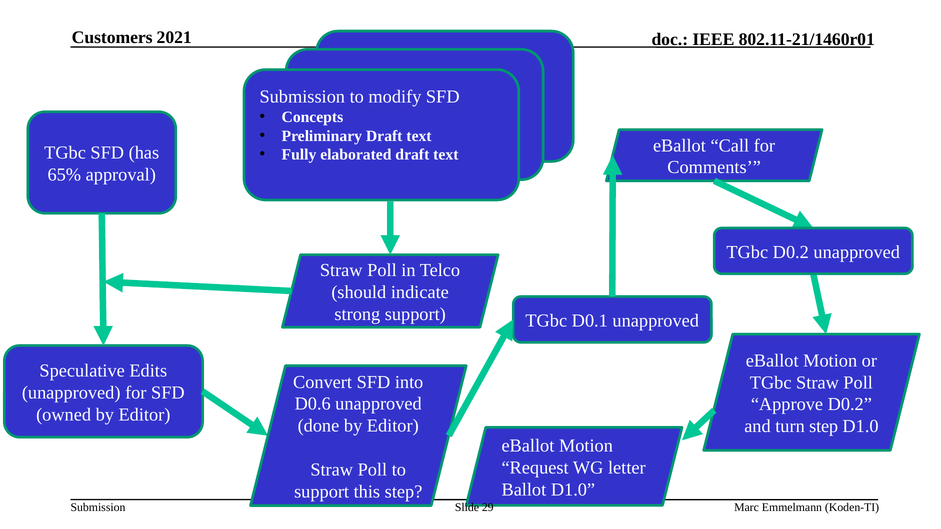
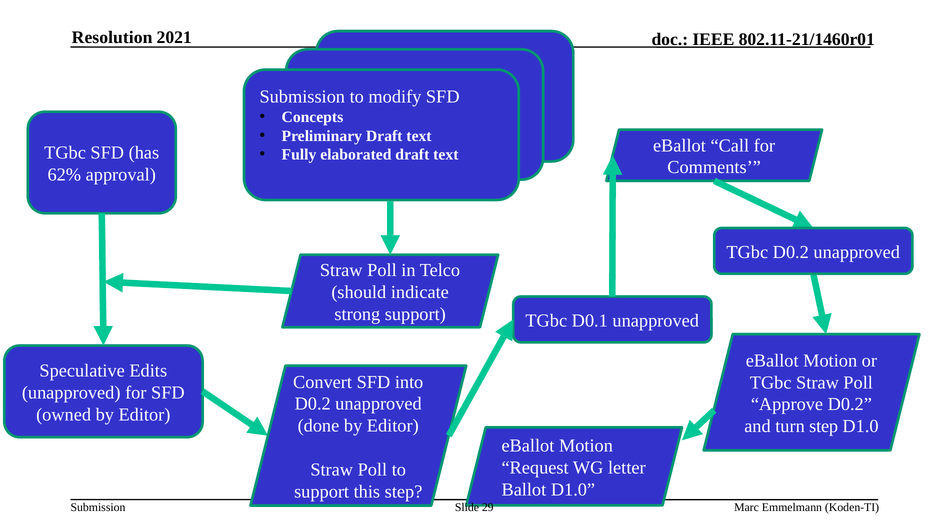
Customers: Customers -> Resolution
65%: 65% -> 62%
D0.6 at (313, 404): D0.6 -> D0.2
